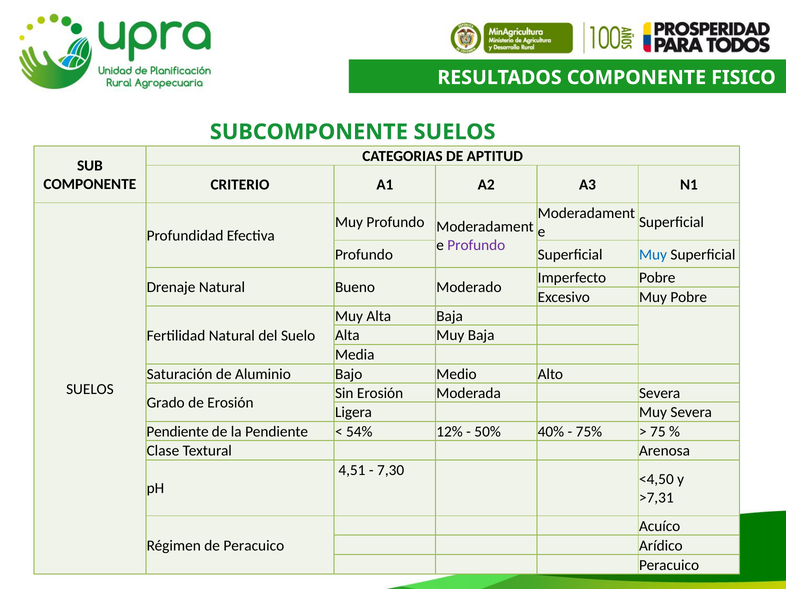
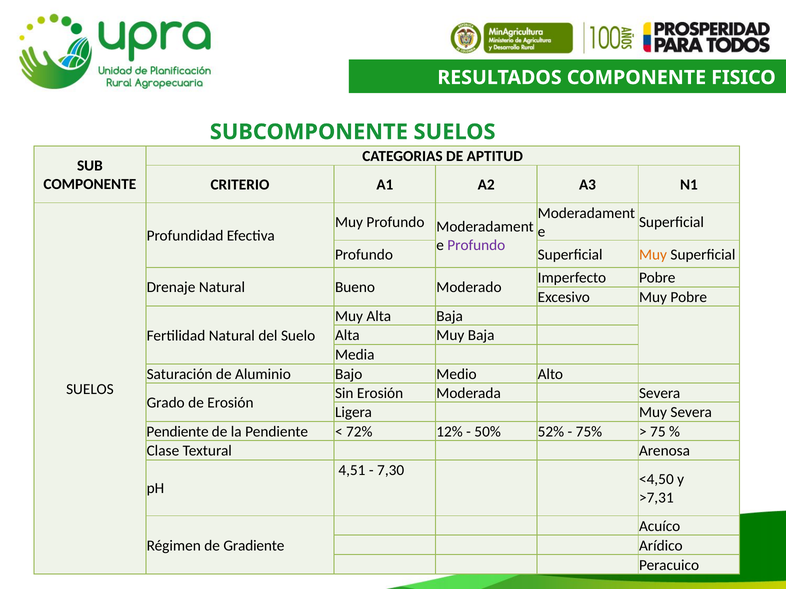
Muy at (653, 255) colour: blue -> orange
54%: 54% -> 72%
40%: 40% -> 52%
de Peracuico: Peracuico -> Gradiente
